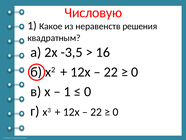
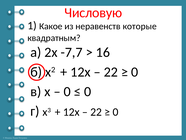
решения: решения -> которые
-3,5: -3,5 -> -7,7
1 at (67, 91): 1 -> 0
